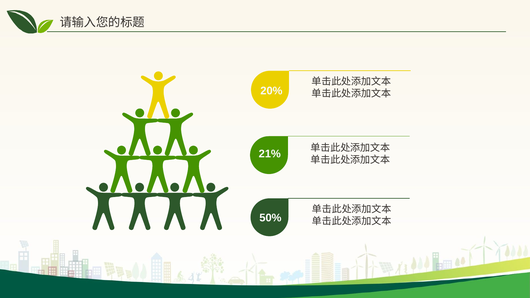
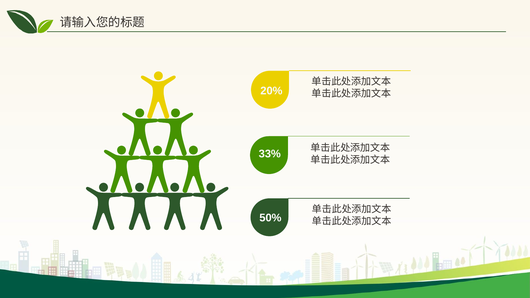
21%: 21% -> 33%
